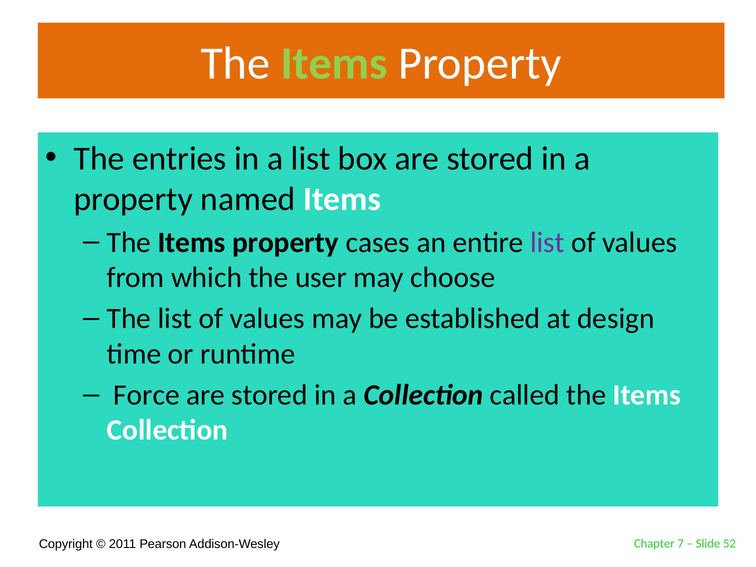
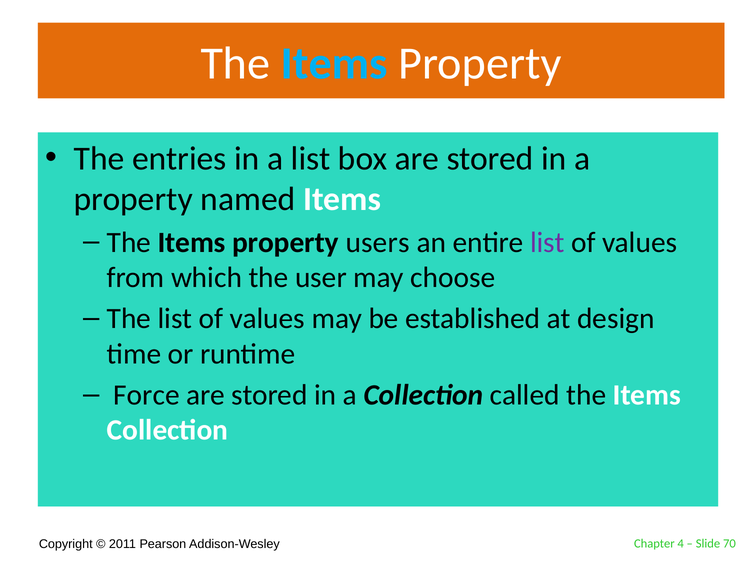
Items at (334, 64) colour: light green -> light blue
cases: cases -> users
7: 7 -> 4
52: 52 -> 70
